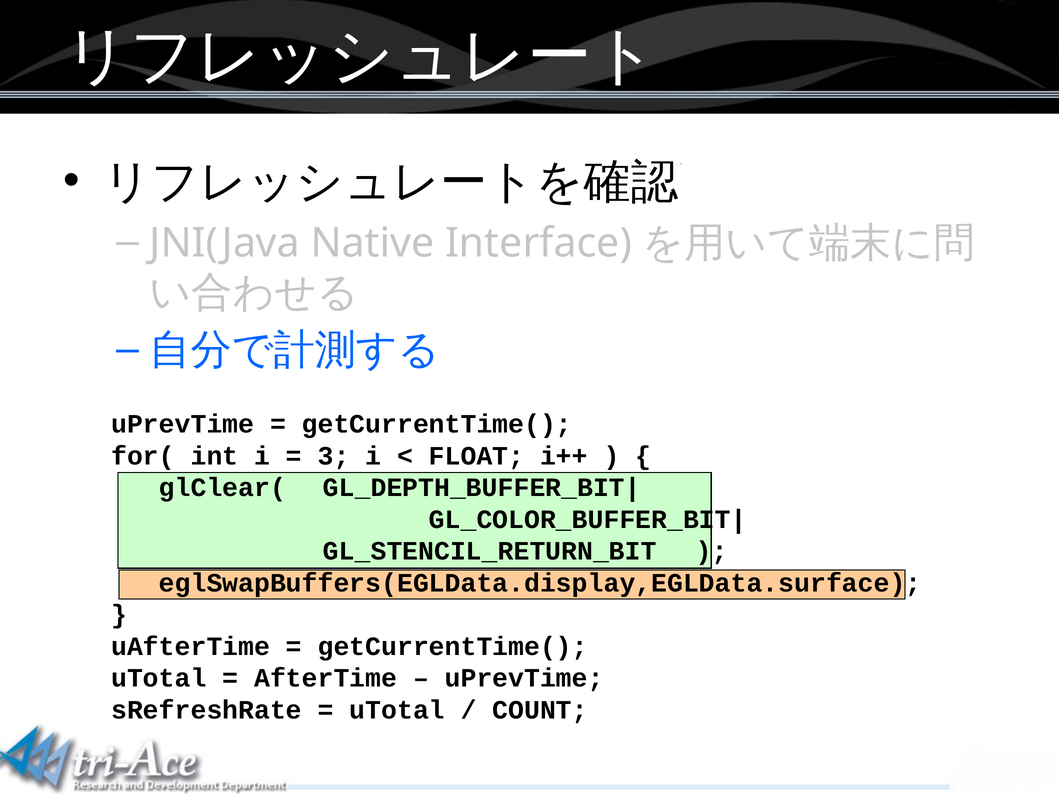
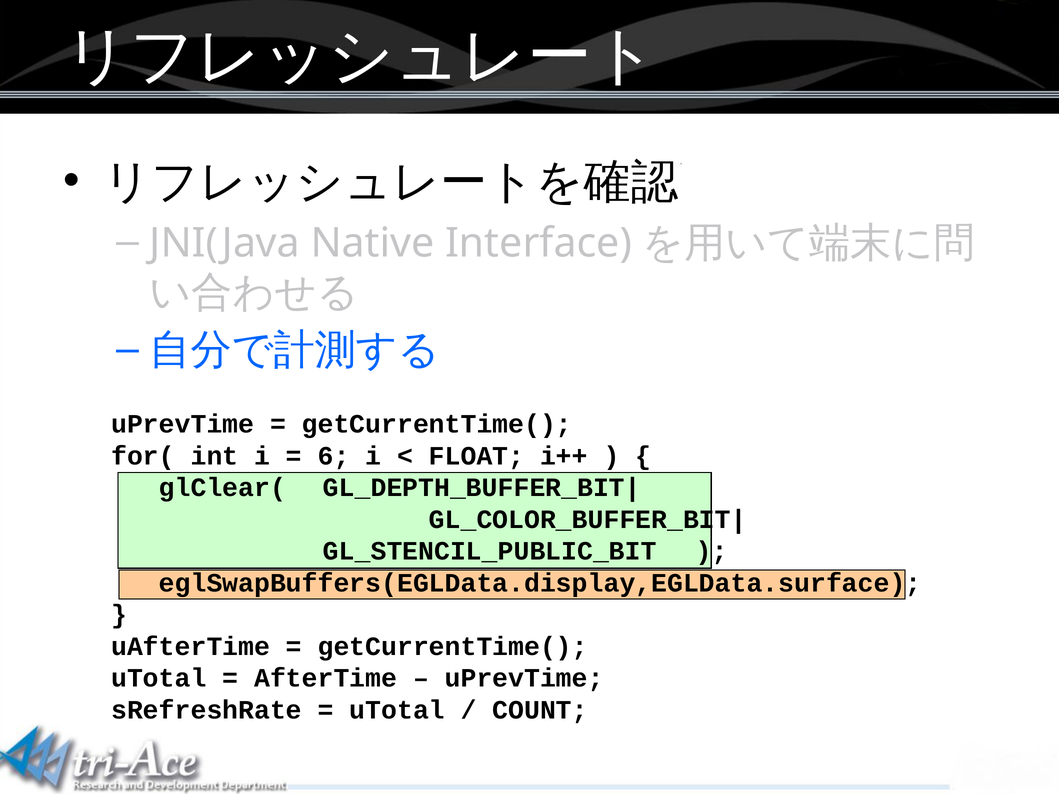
3: 3 -> 6
GL_STENCIL_RETURN_BIT: GL_STENCIL_RETURN_BIT -> GL_STENCIL_PUBLIC_BIT
